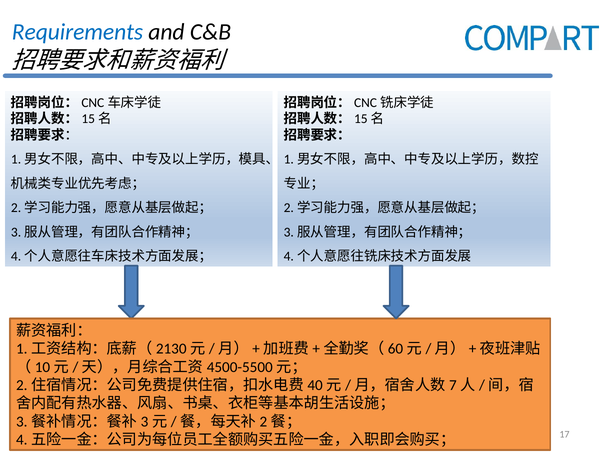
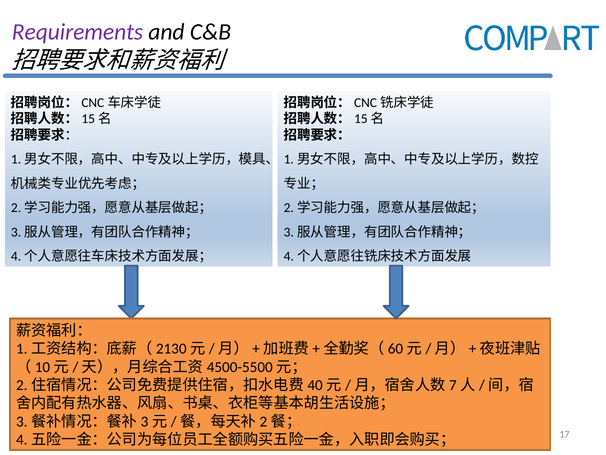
Requirements colour: blue -> purple
